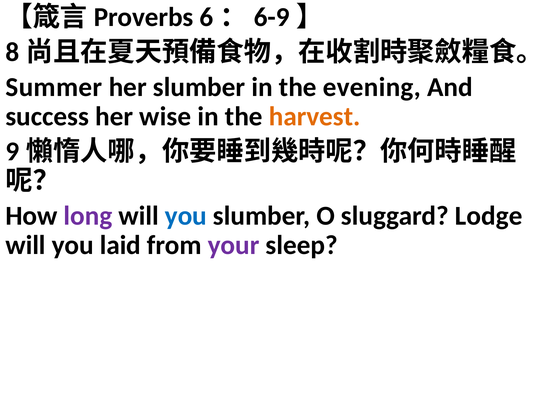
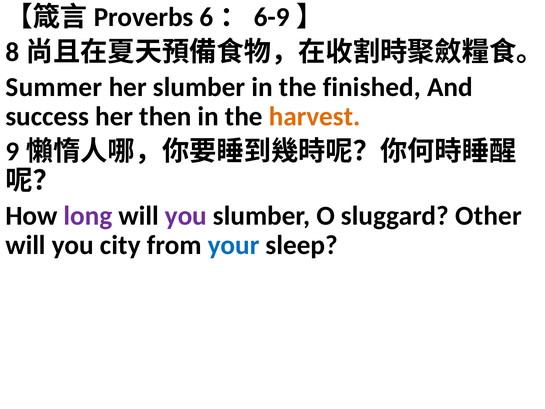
evening: evening -> finished
wise: wise -> then
you at (186, 216) colour: blue -> purple
Lodge: Lodge -> Other
laid: laid -> city
your colour: purple -> blue
